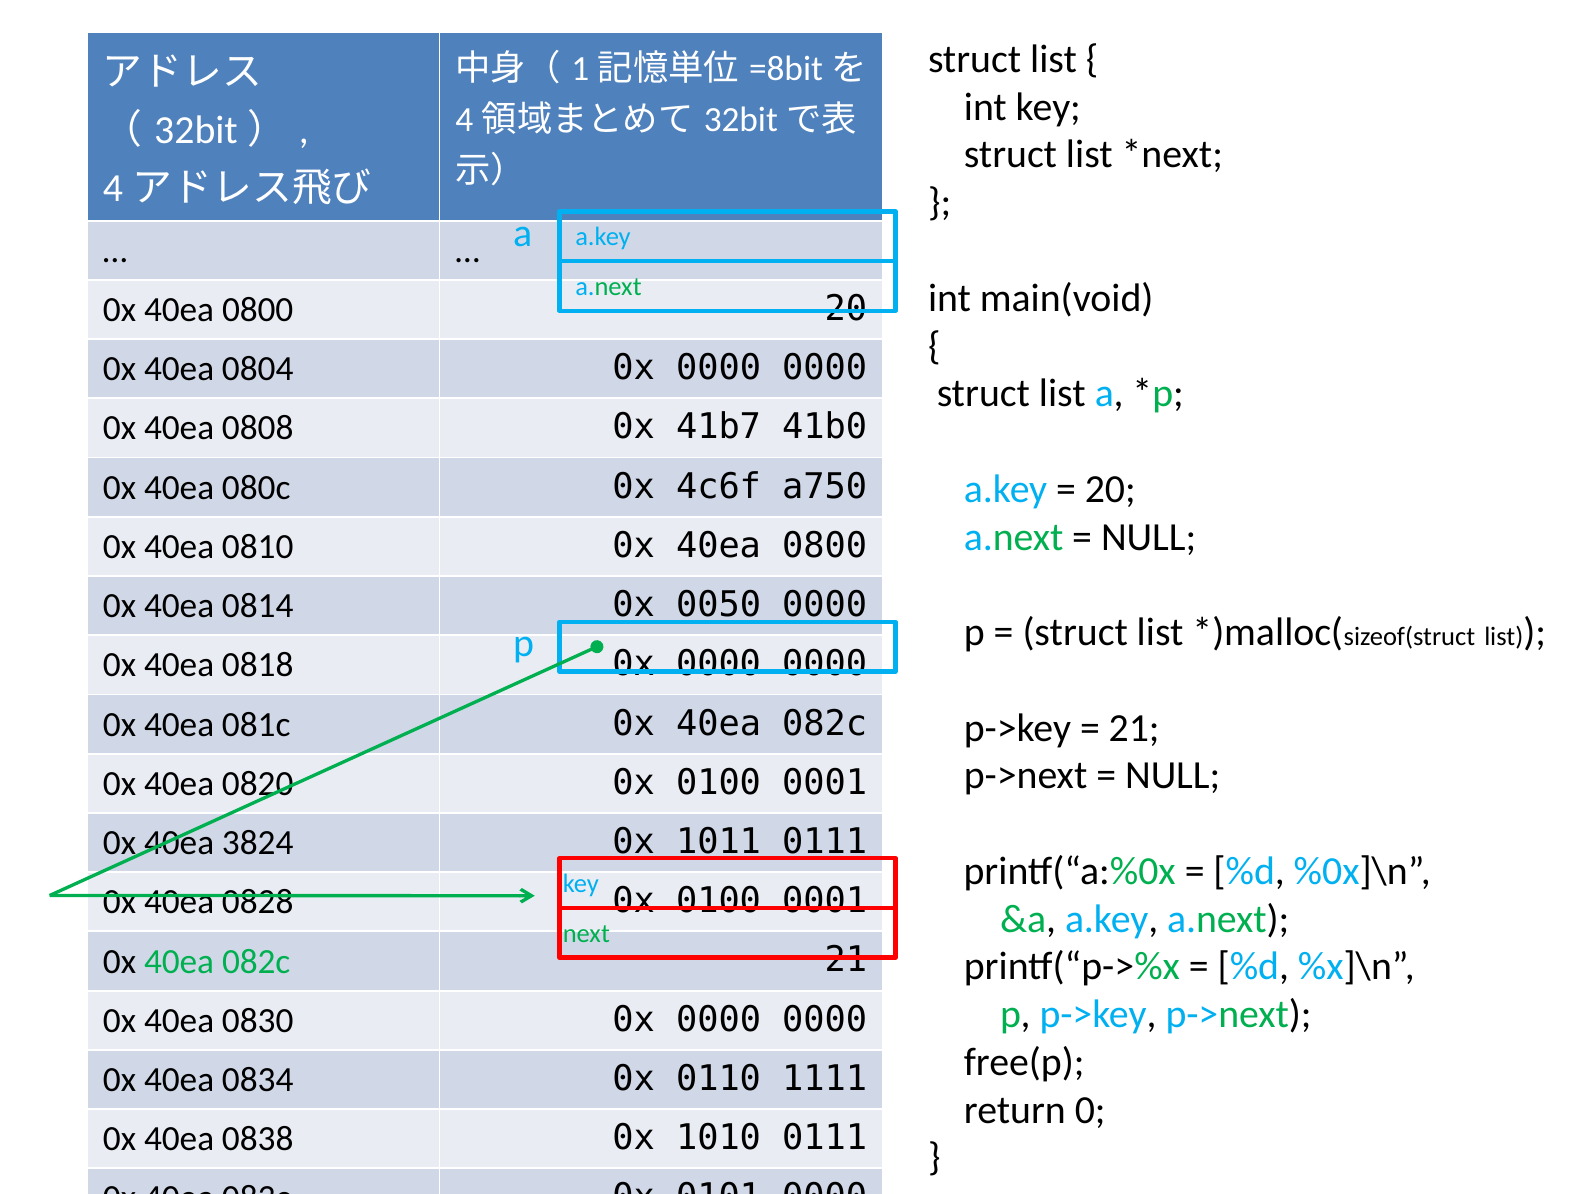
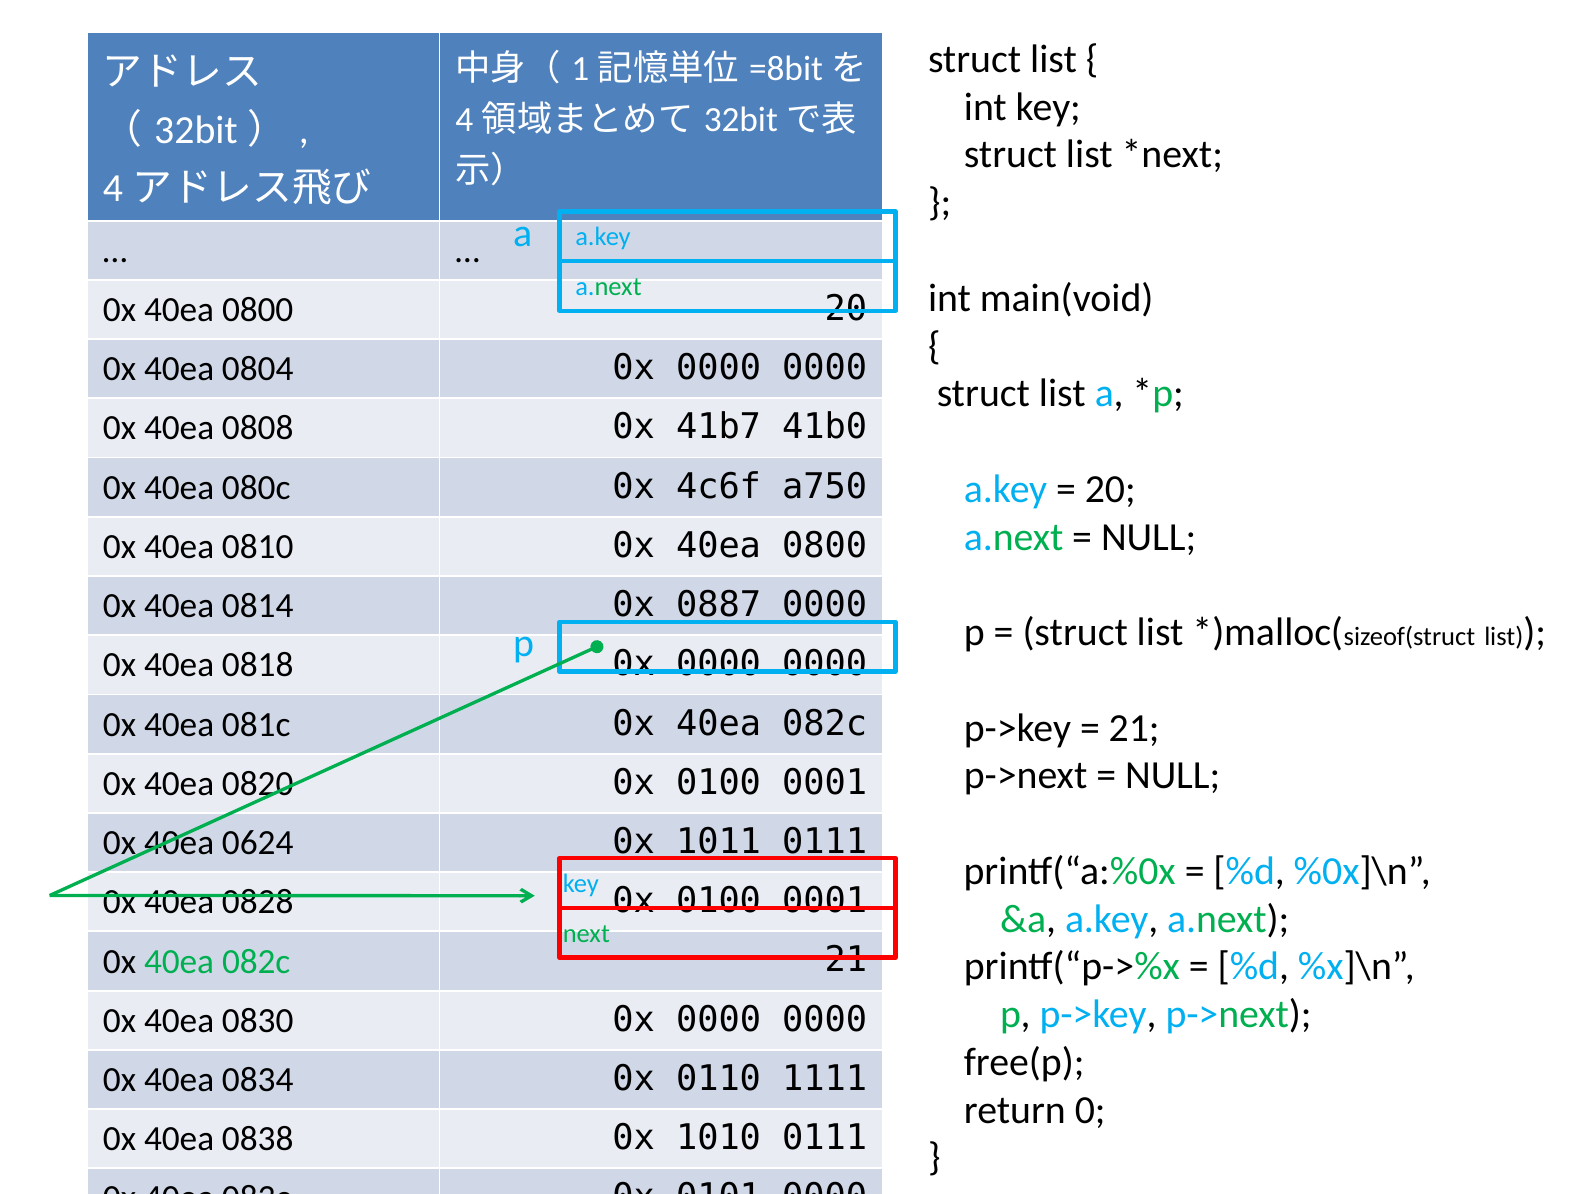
0050: 0050 -> 0887
3824: 3824 -> 0624
